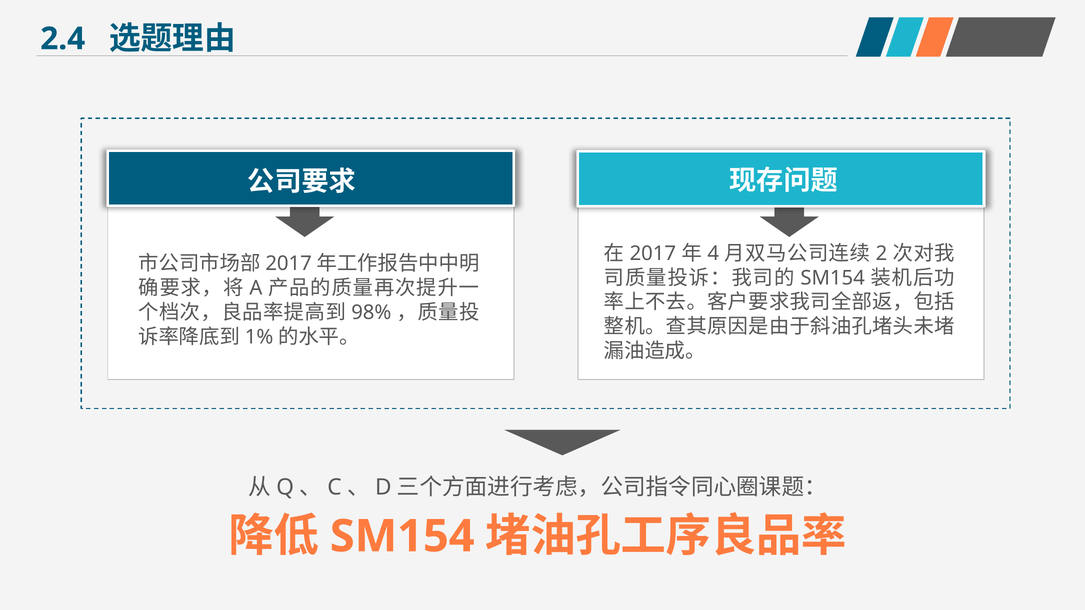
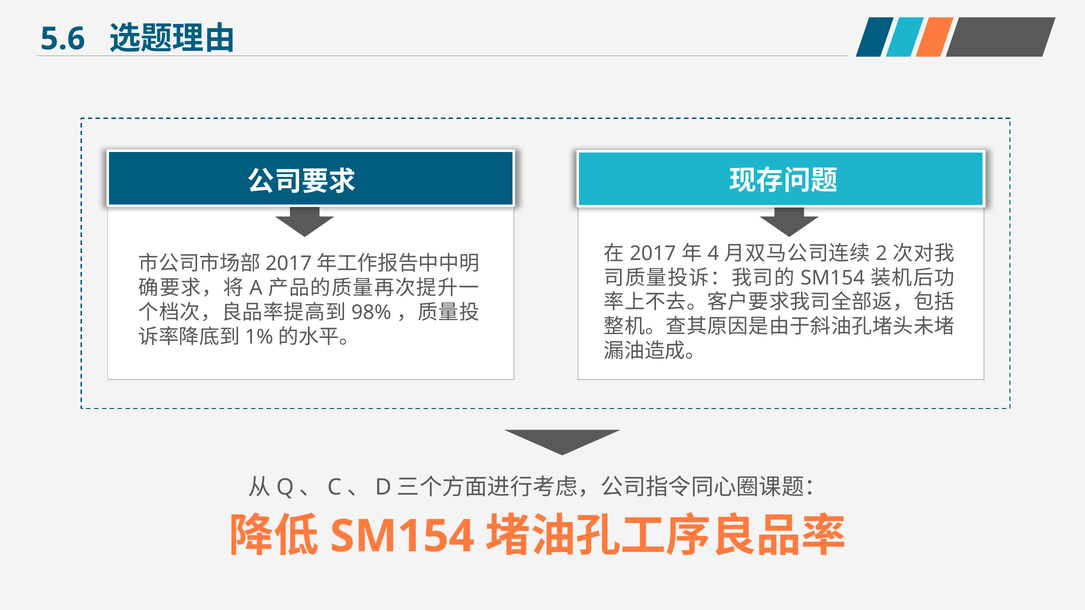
2.4: 2.4 -> 5.6
